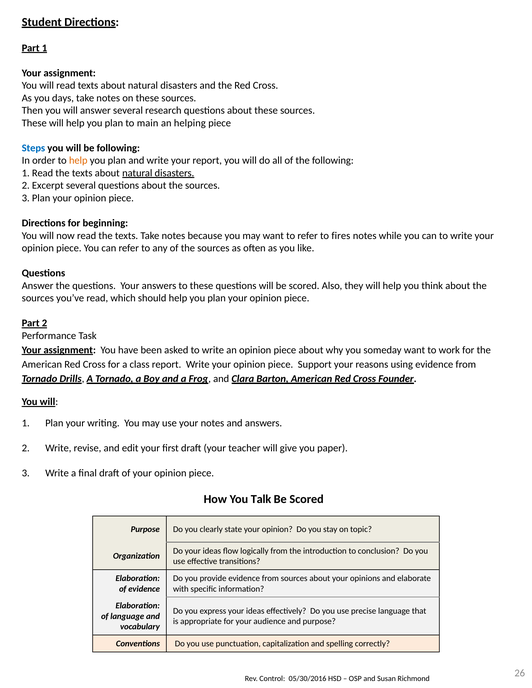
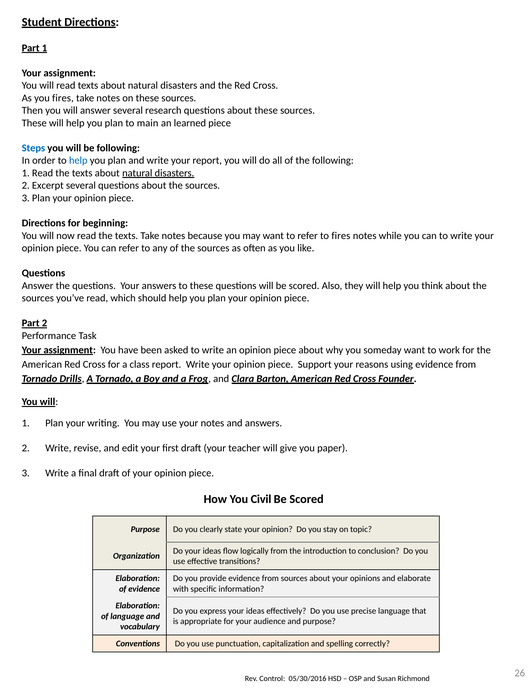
you days: days -> fires
helping: helping -> learned
help at (78, 161) colour: orange -> blue
Talk: Talk -> Civil
